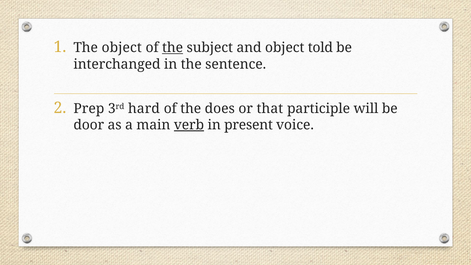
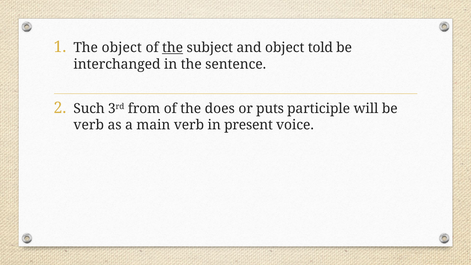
Prep: Prep -> Such
hard: hard -> from
that: that -> puts
door at (89, 125): door -> verb
verb at (189, 125) underline: present -> none
